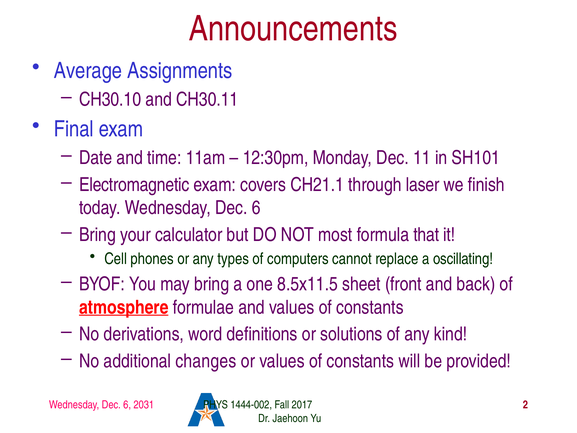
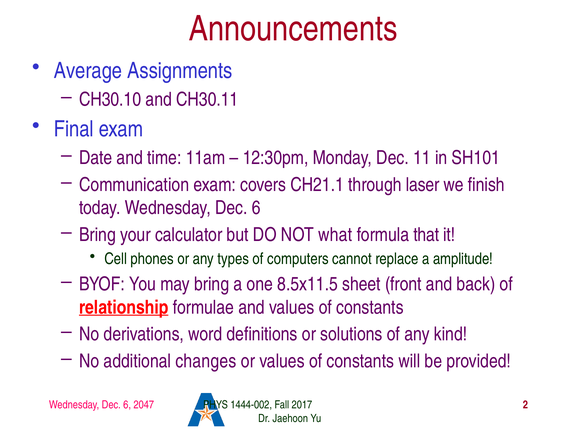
Electromagnetic: Electromagnetic -> Communication
most: most -> what
oscillating: oscillating -> amplitude
atmosphere: atmosphere -> relationship
2031: 2031 -> 2047
